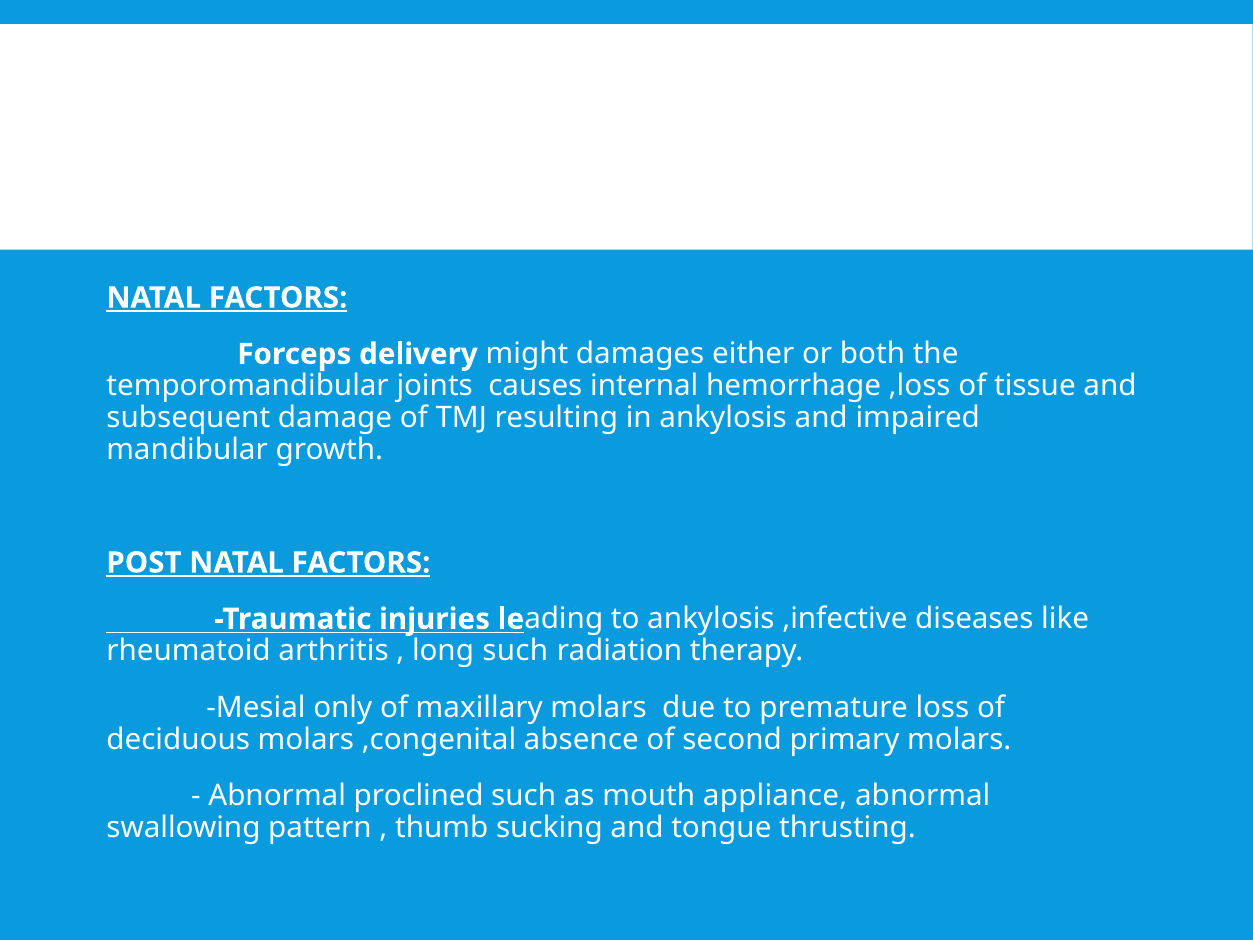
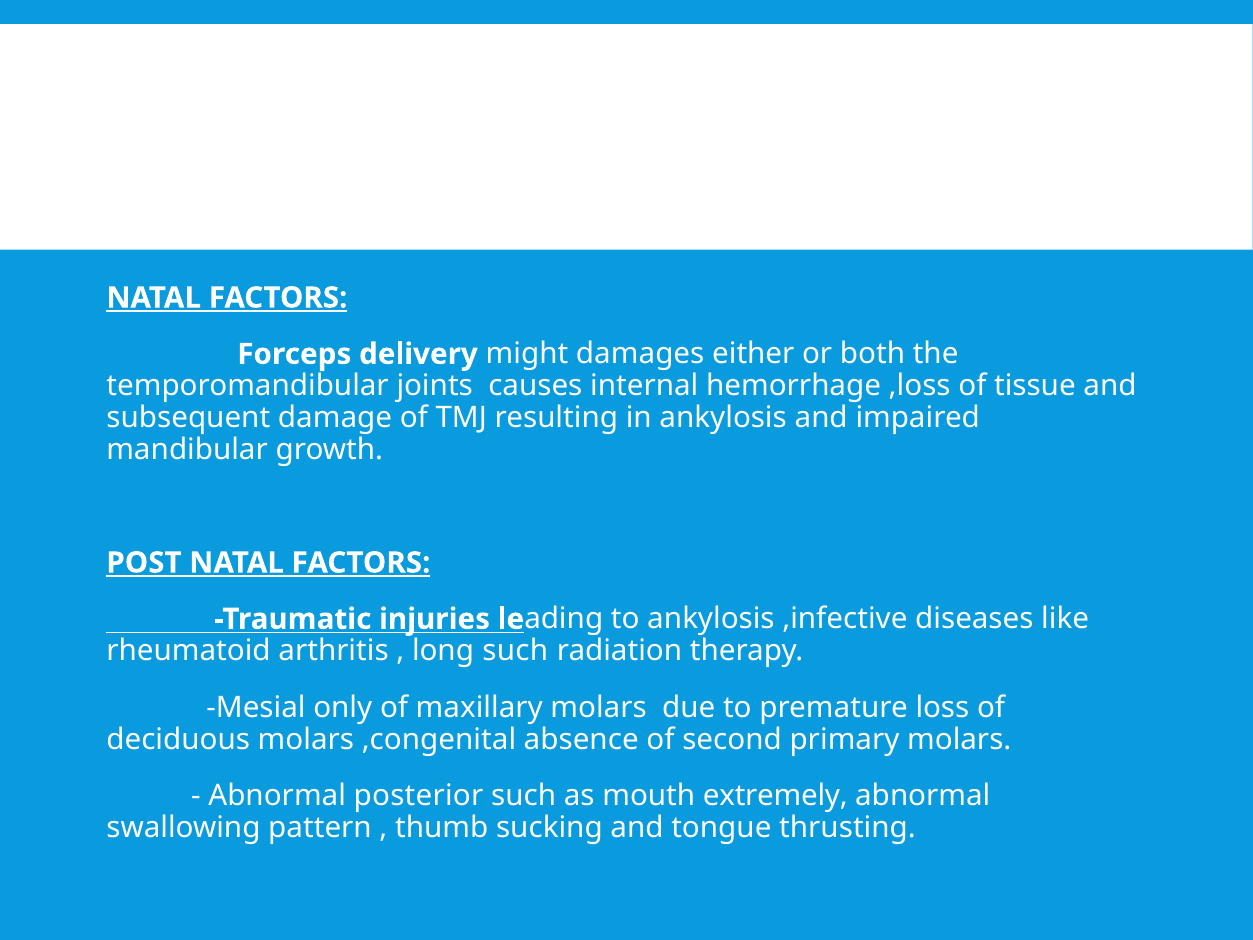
proclined: proclined -> posterior
appliance: appliance -> extremely
